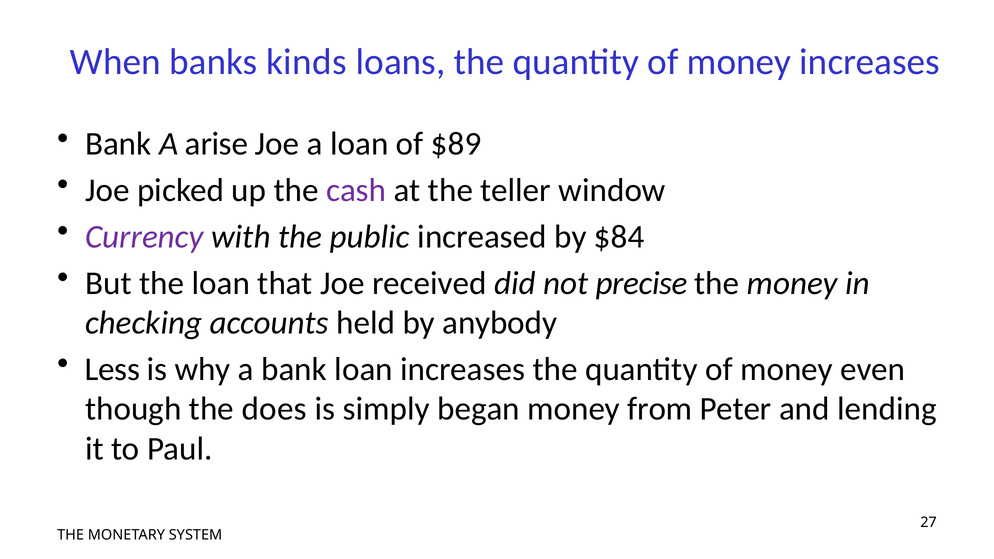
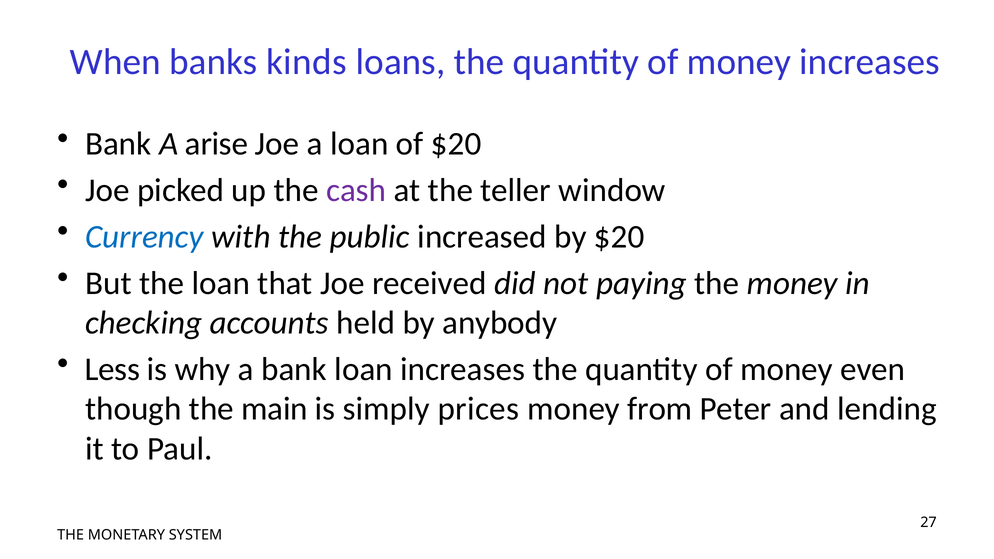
of $89: $89 -> $20
Currency colour: purple -> blue
by $84: $84 -> $20
precise: precise -> paying
does: does -> main
began: began -> prices
